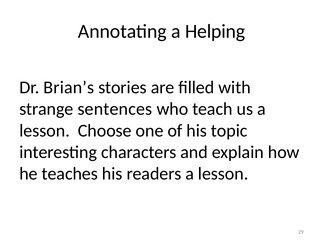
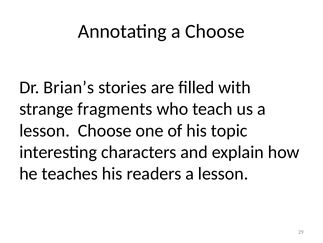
a Helping: Helping -> Choose
sentences: sentences -> fragments
